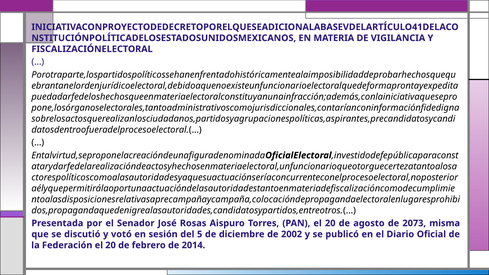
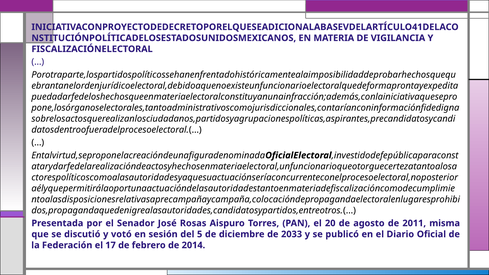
2073: 2073 -> 2011
2002: 2002 -> 2033
Federación el 20: 20 -> 17
